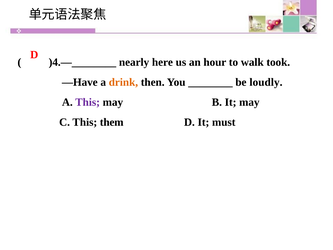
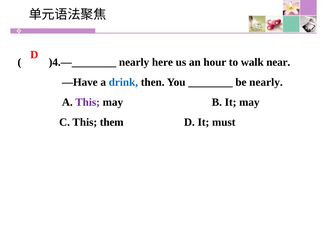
took: took -> near
drink colour: orange -> blue
be loudly: loudly -> nearly
